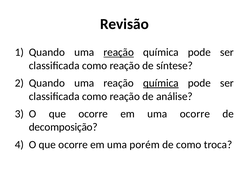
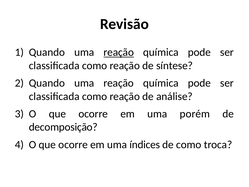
química at (161, 83) underline: present -> none
uma ocorre: ocorre -> porém
porém: porém -> índices
